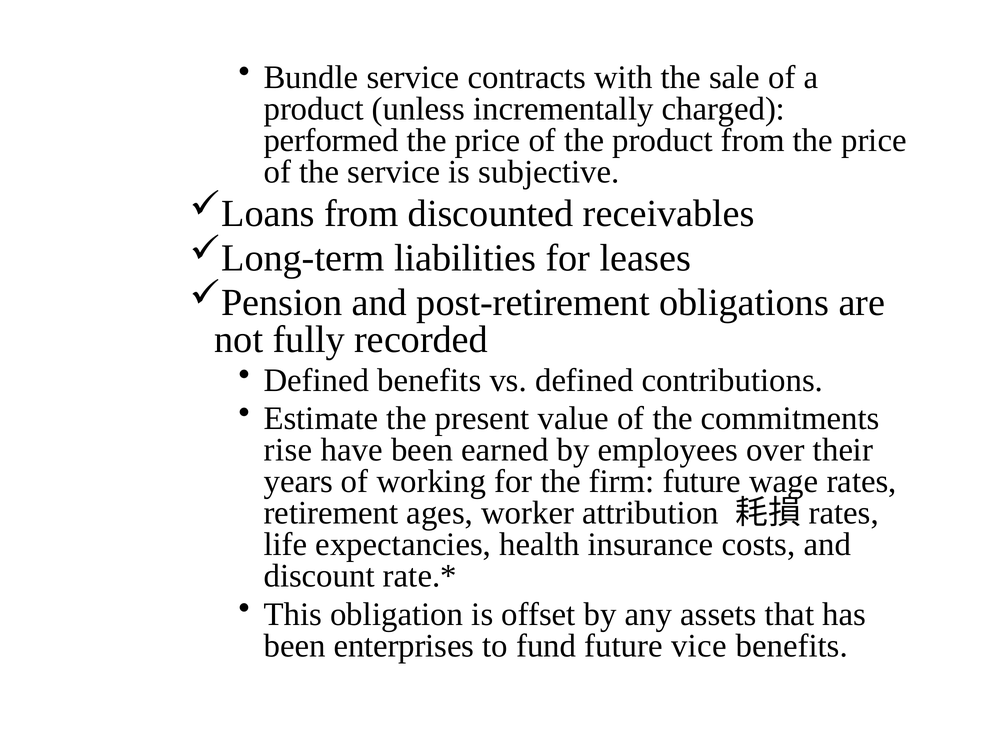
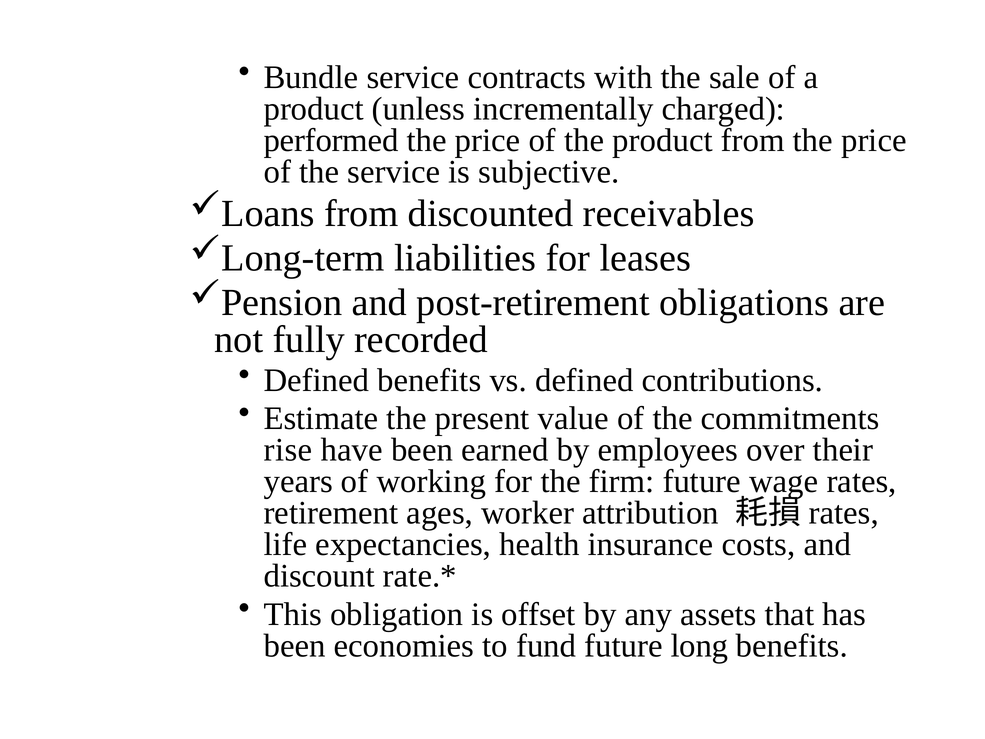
enterprises: enterprises -> economies
vice: vice -> long
